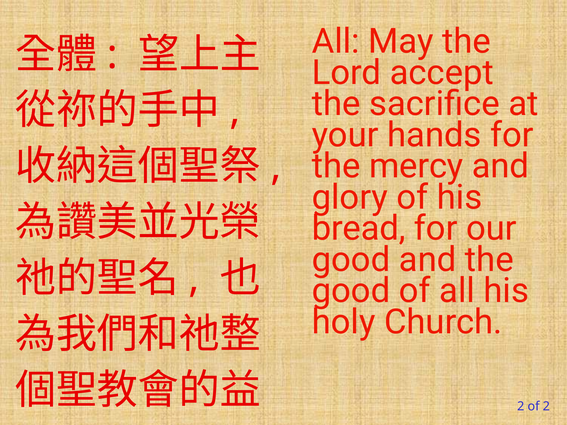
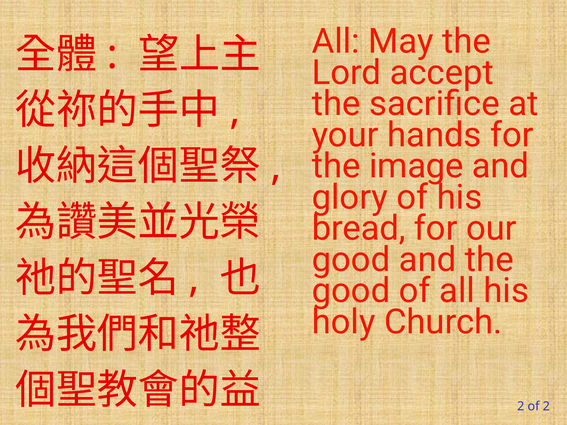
mercy: mercy -> image
